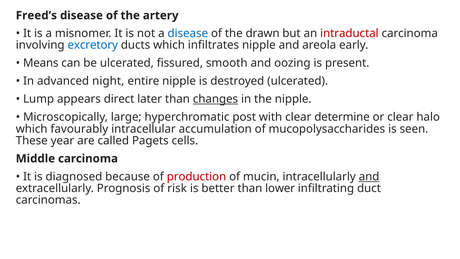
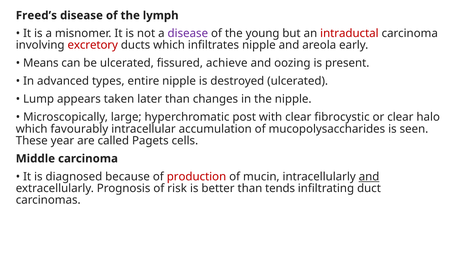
artery: artery -> lymph
disease at (188, 33) colour: blue -> purple
drawn: drawn -> young
excretory colour: blue -> red
smooth: smooth -> achieve
night: night -> types
direct: direct -> taken
changes underline: present -> none
determine: determine -> fibrocystic
lower: lower -> tends
